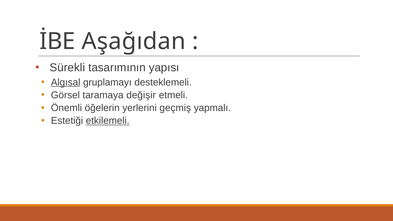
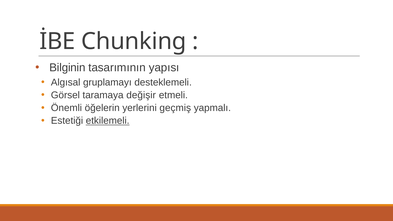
Aşağıdan: Aşağıdan -> Chunking
Sürekli: Sürekli -> Bilginin
Algısal underline: present -> none
